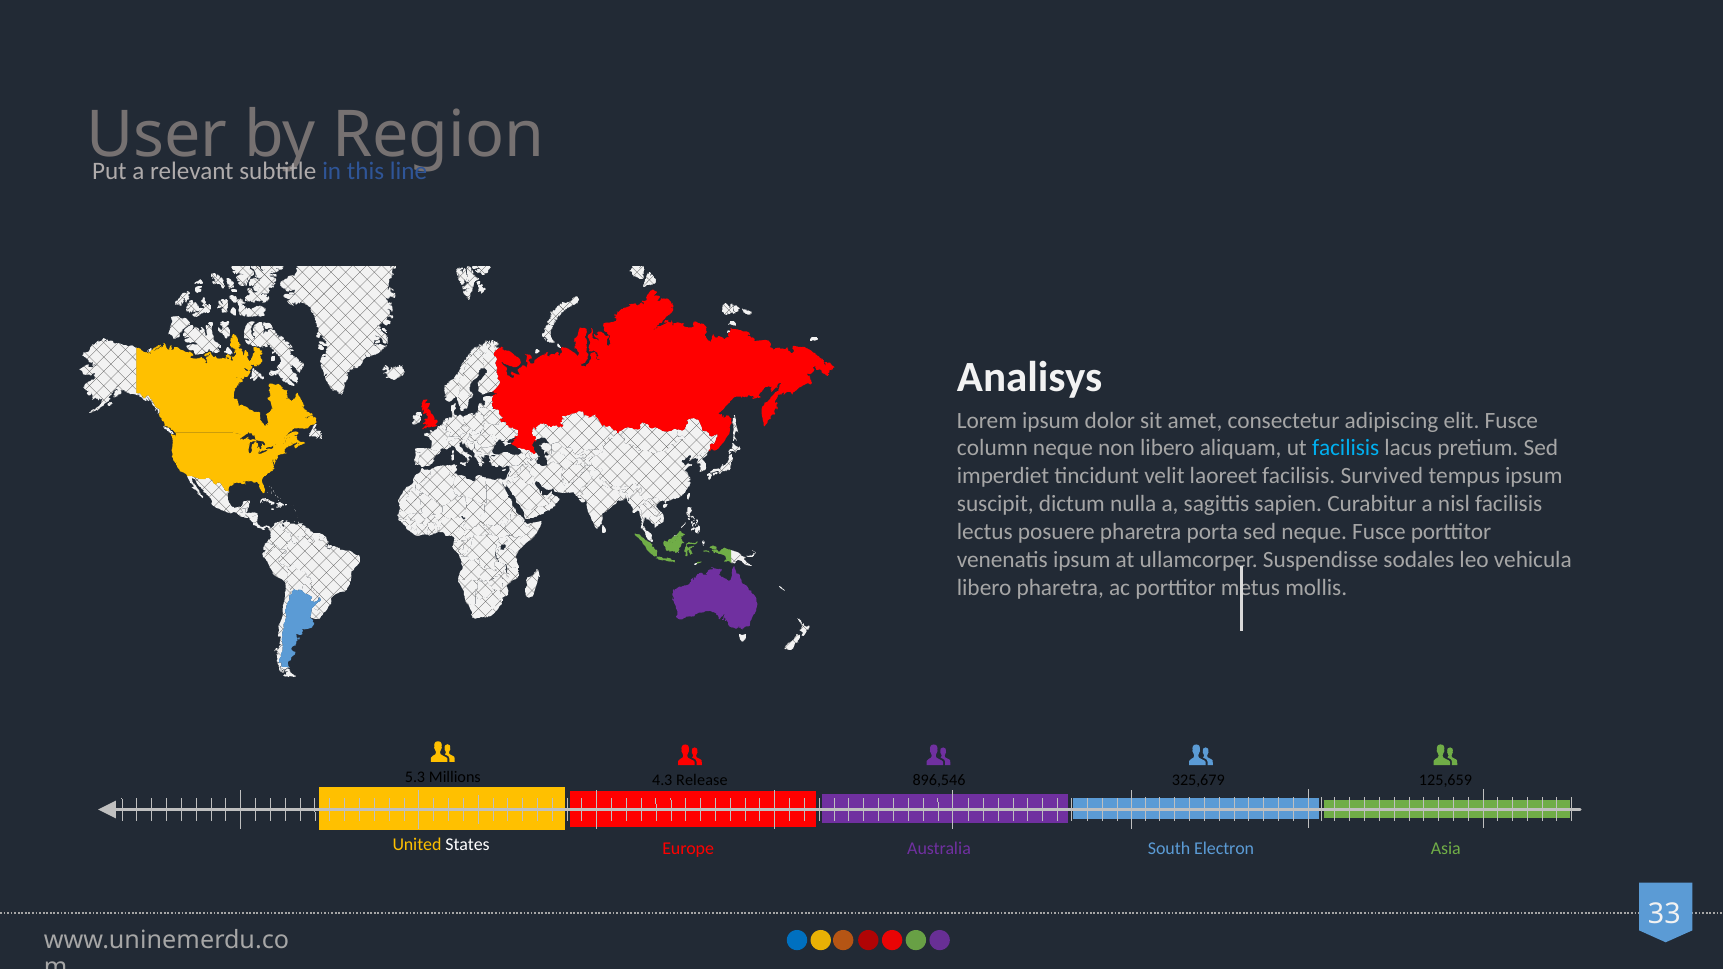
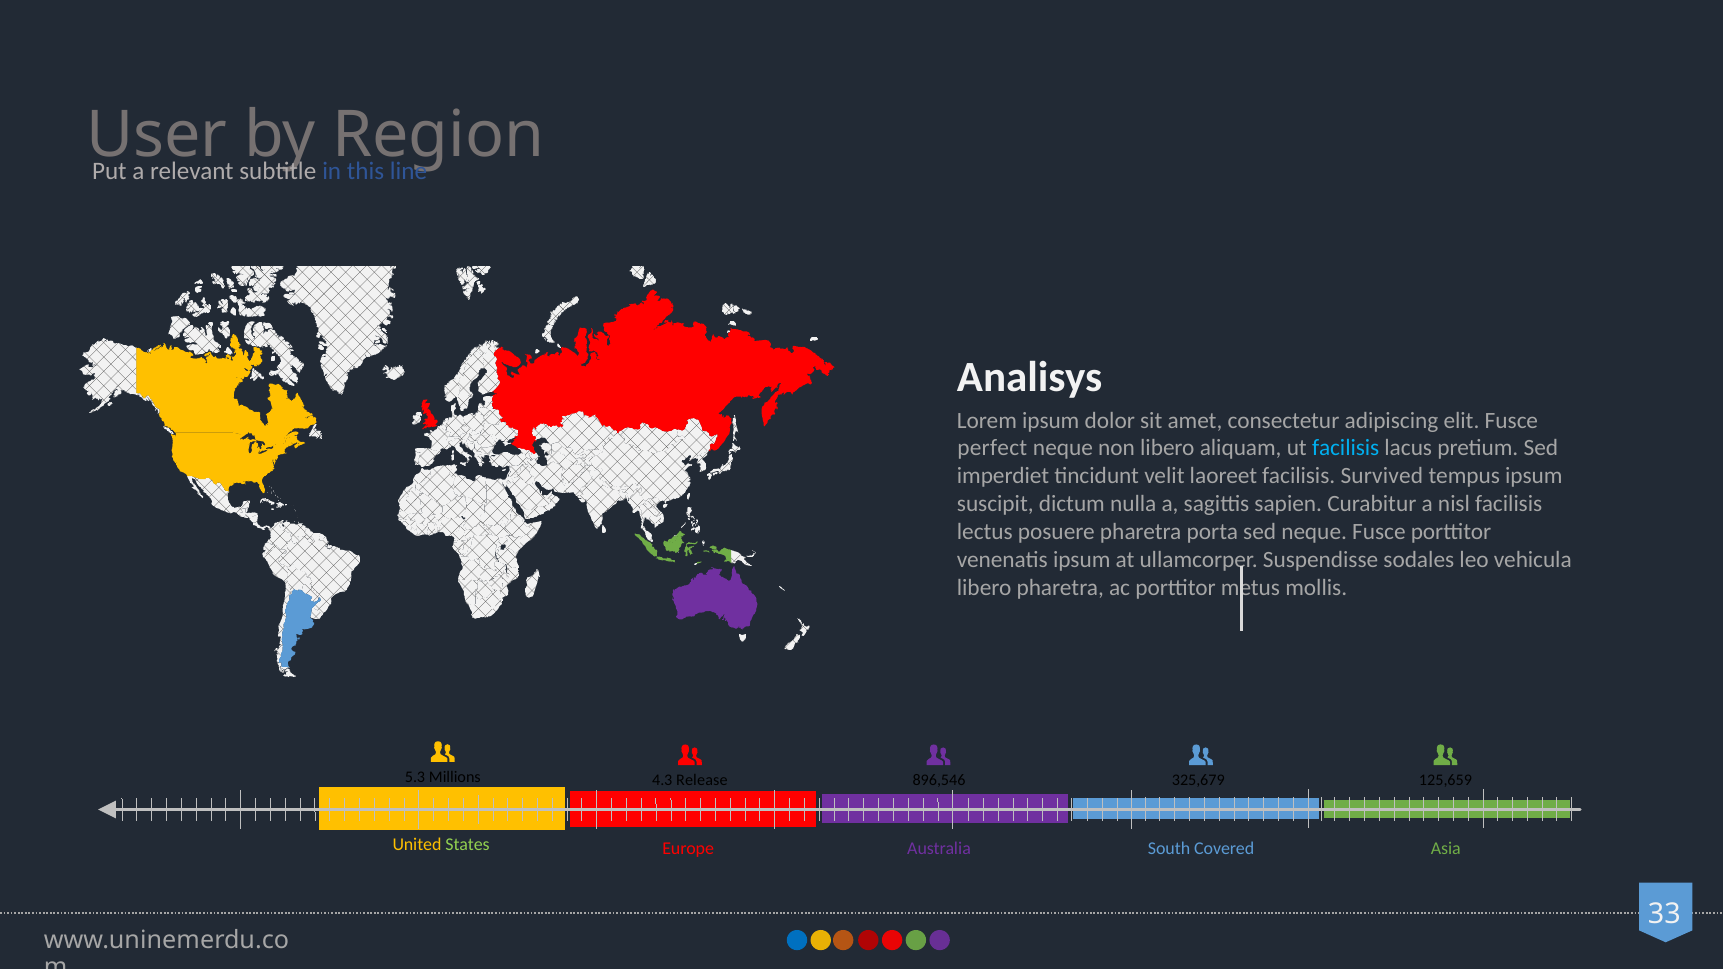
column: column -> perfect
States colour: white -> light green
Electron: Electron -> Covered
